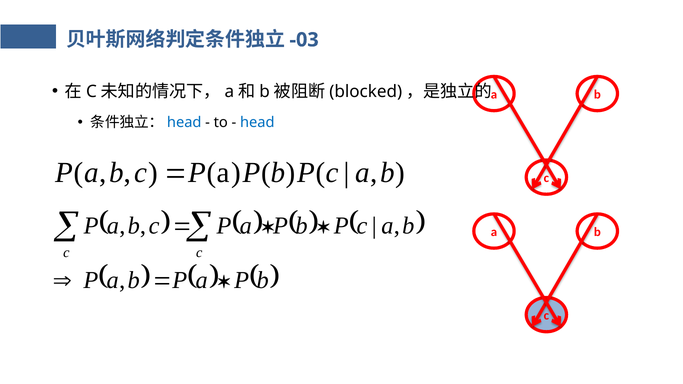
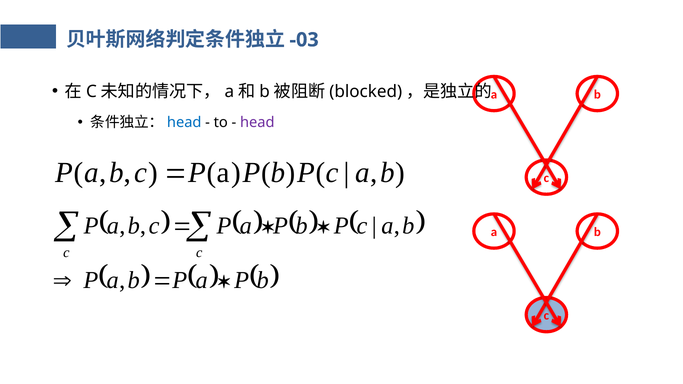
head at (257, 123) colour: blue -> purple
